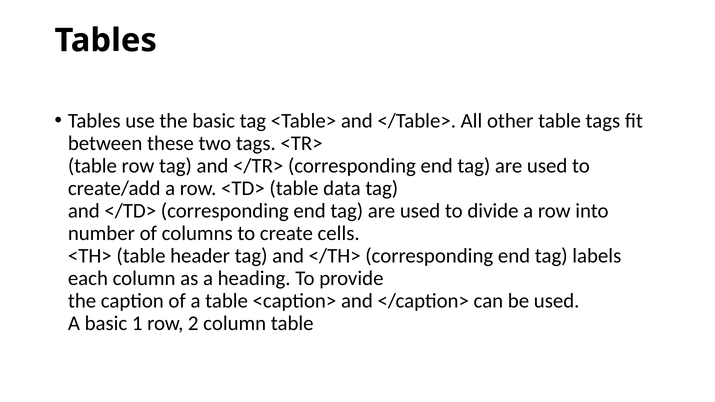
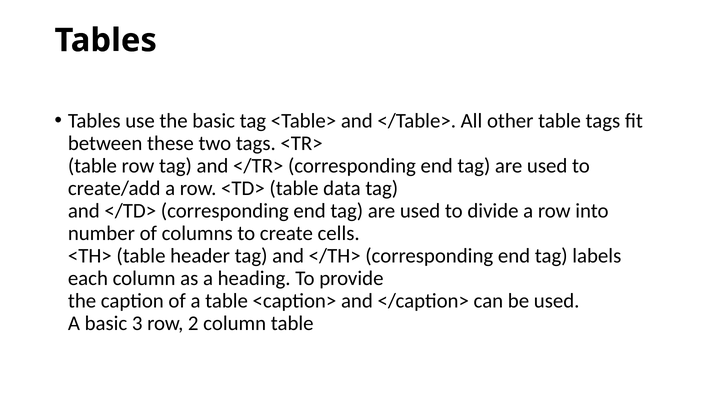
1: 1 -> 3
